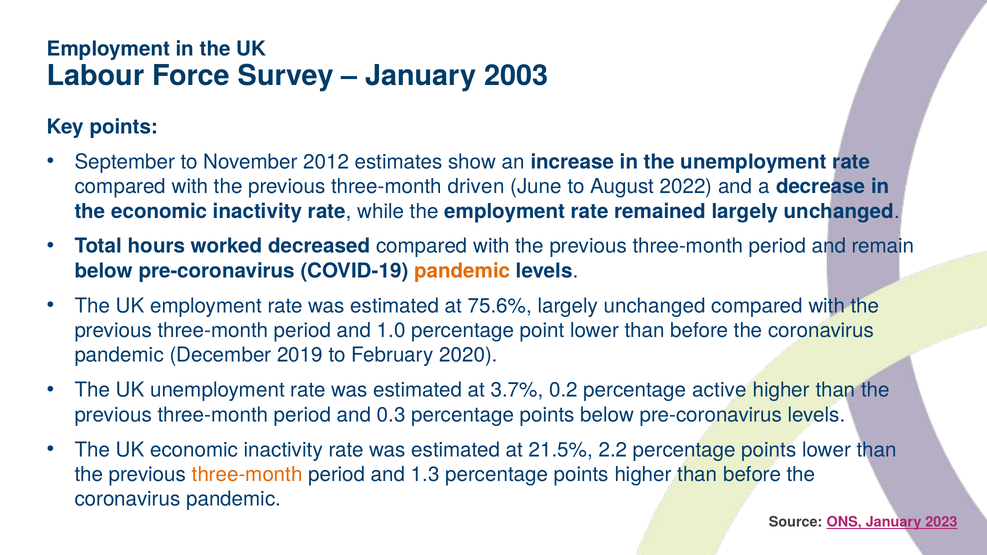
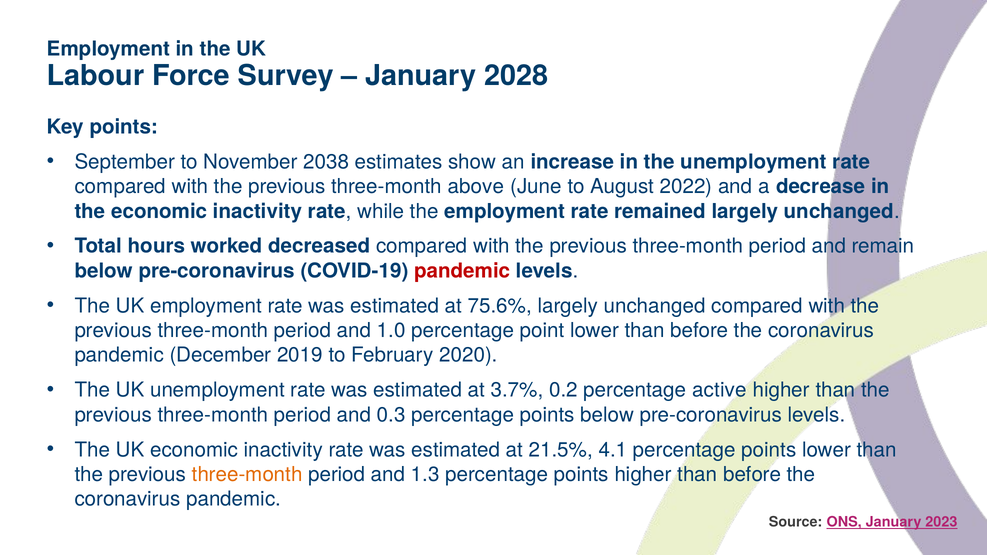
2003: 2003 -> 2028
2012: 2012 -> 2038
driven: driven -> above
pandemic at (462, 271) colour: orange -> red
2.2: 2.2 -> 4.1
